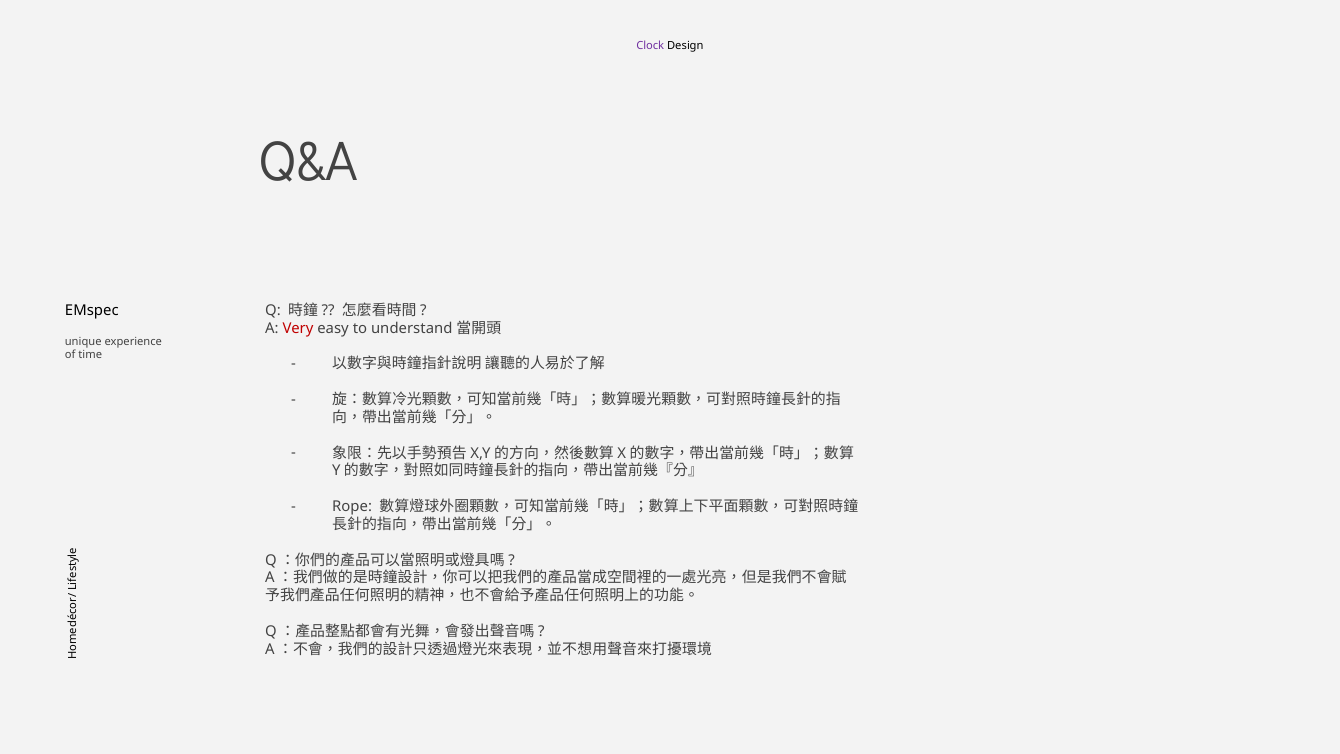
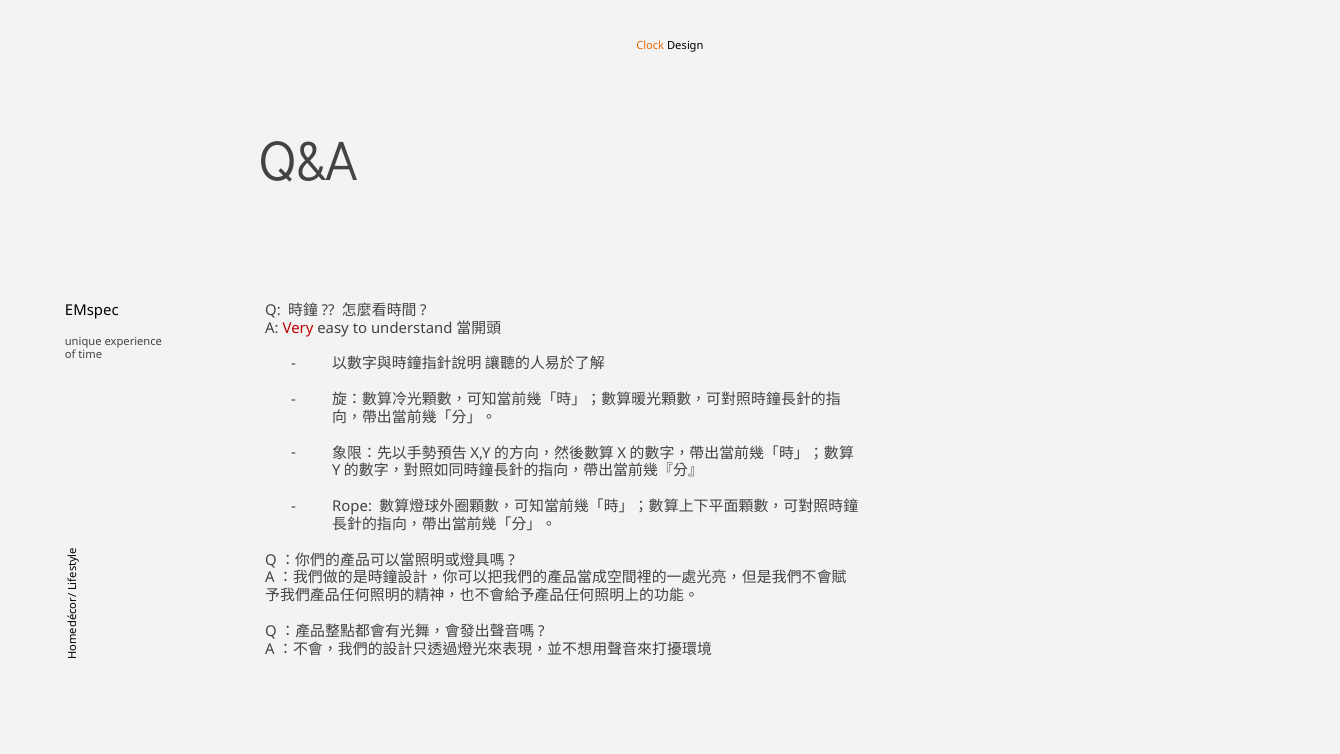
Clock colour: purple -> orange
